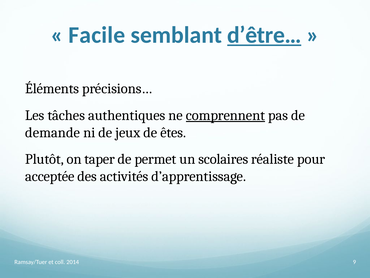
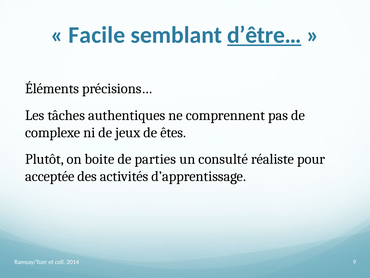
comprennent underline: present -> none
demande: demande -> complexe
taper: taper -> boite
permet: permet -> parties
scolaires: scolaires -> consulté
